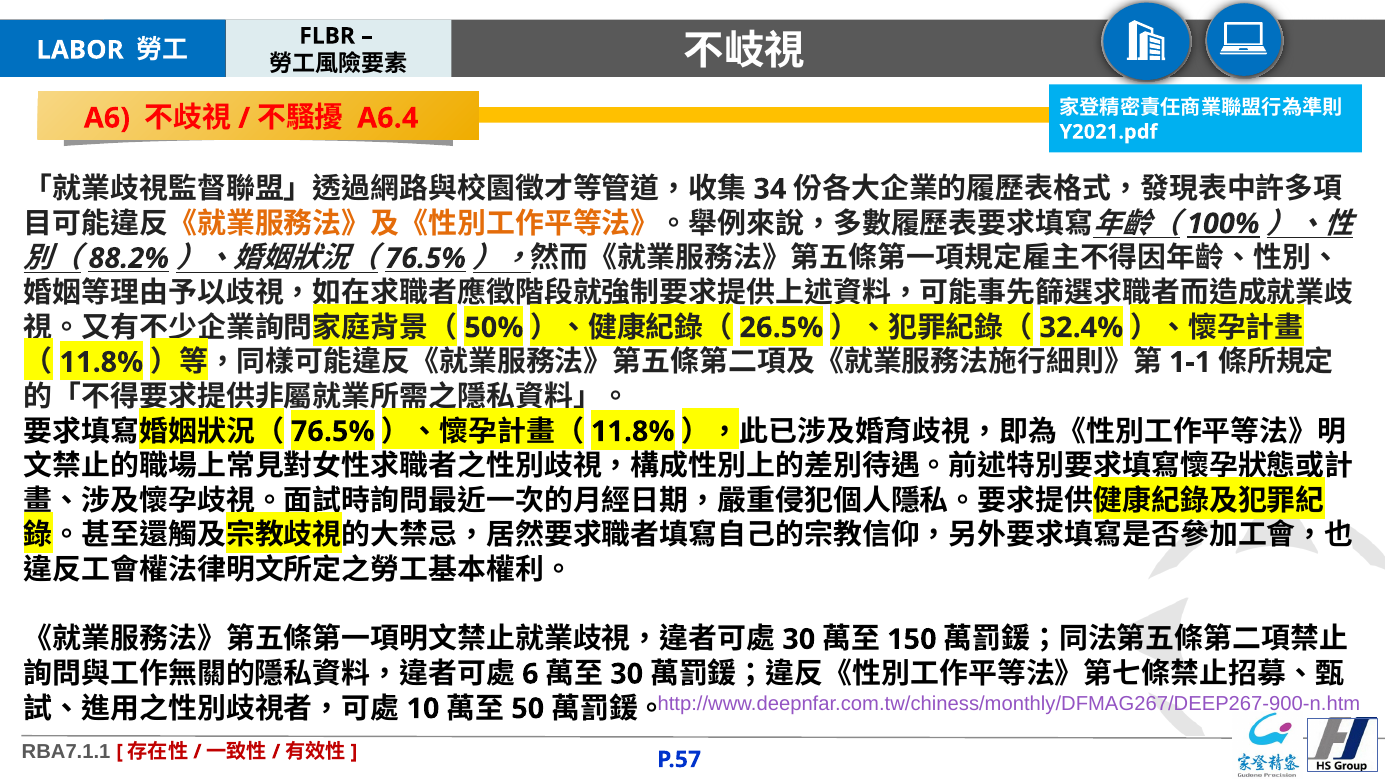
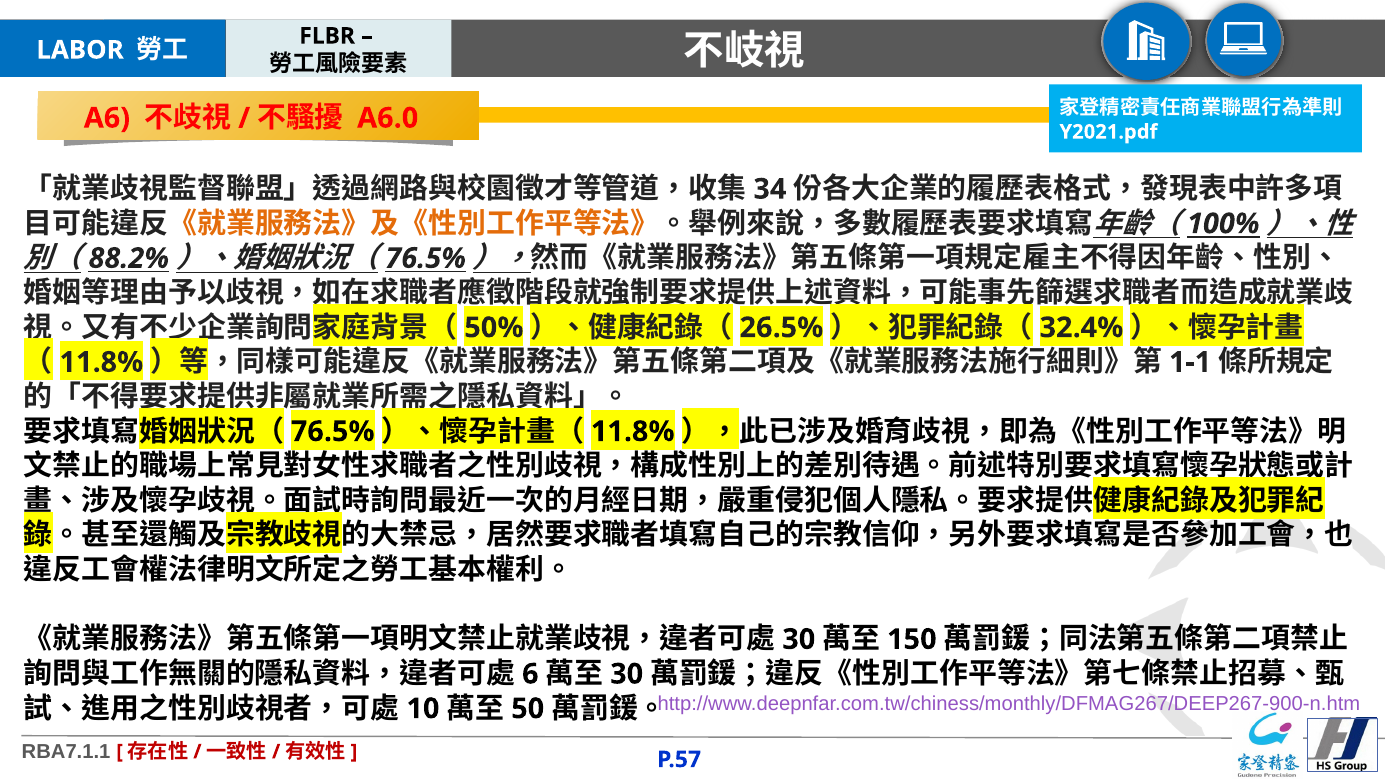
A6.4: A6.4 -> A6.0
